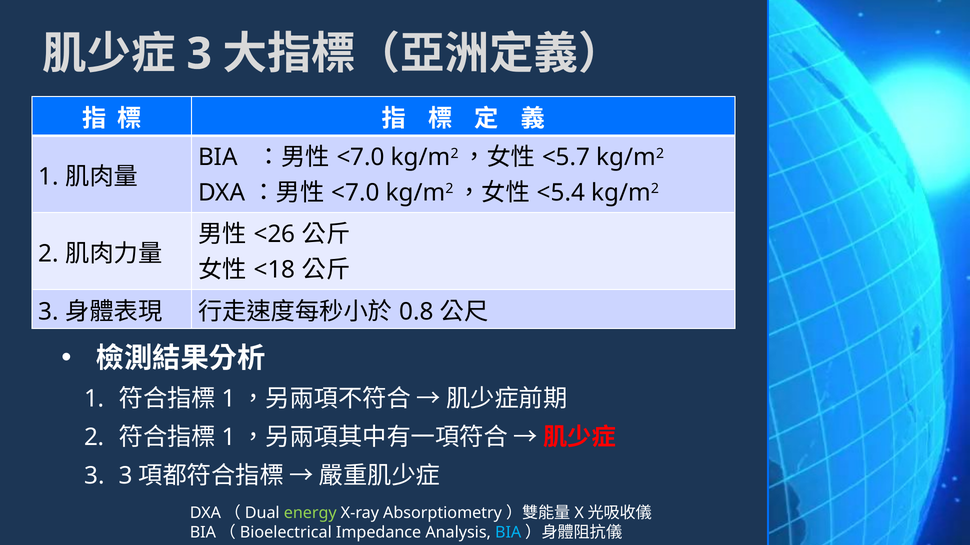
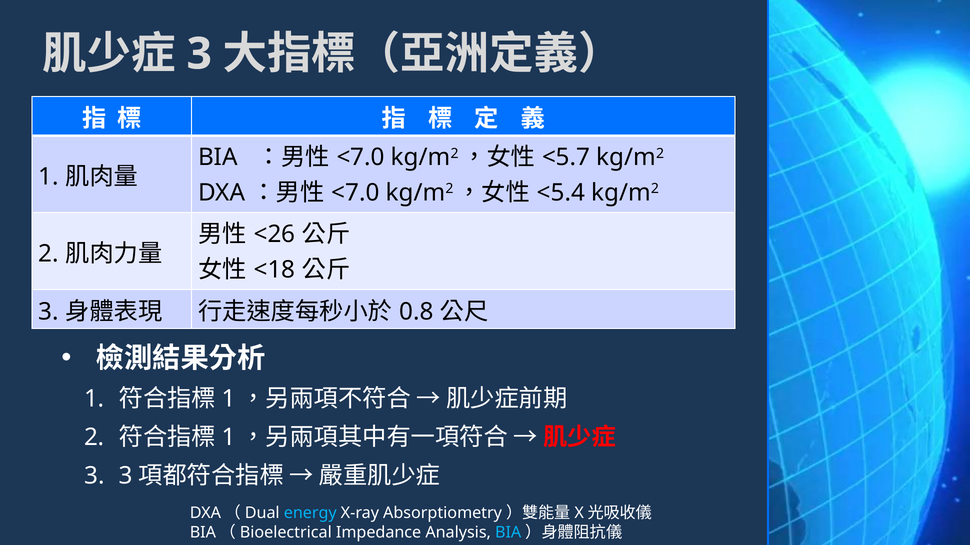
energy colour: light green -> light blue
